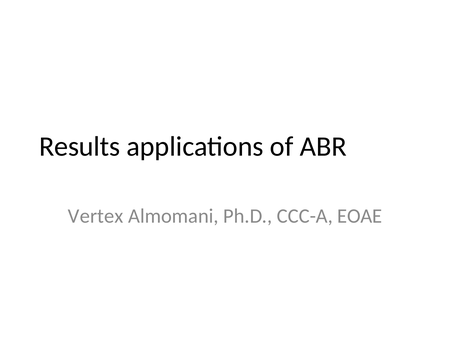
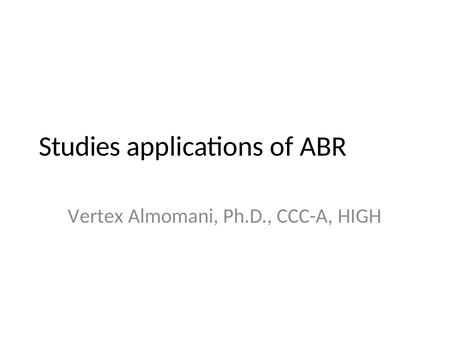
Results: Results -> Studies
EOAE: EOAE -> HIGH
